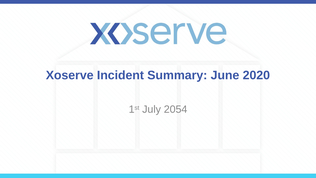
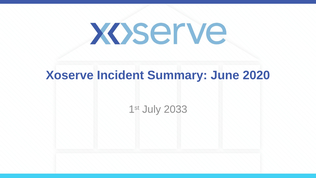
2054: 2054 -> 2033
